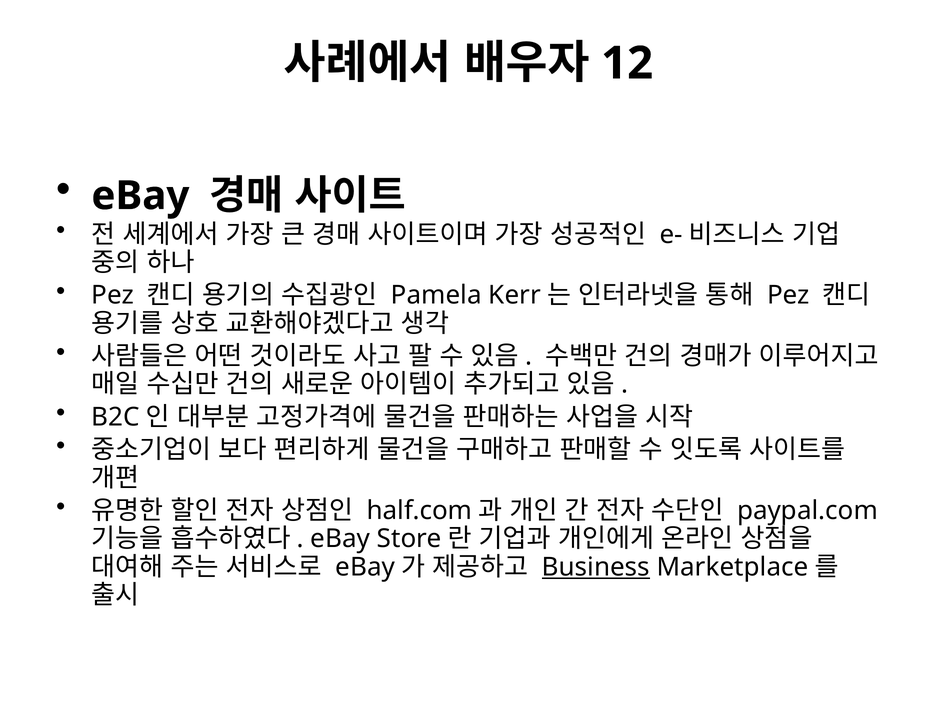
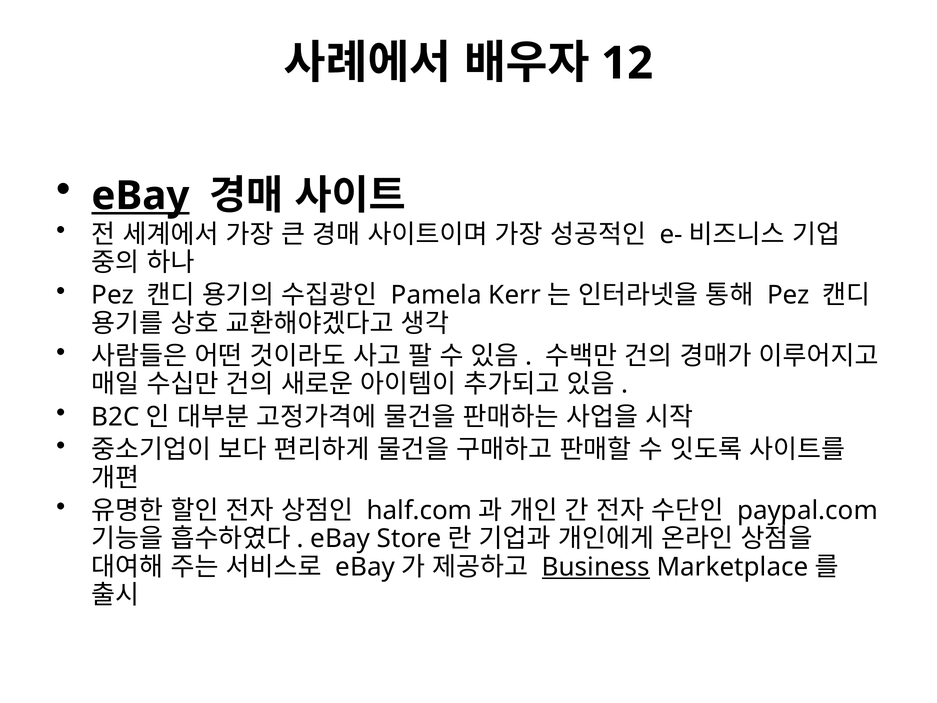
eBay at (140, 196) underline: none -> present
